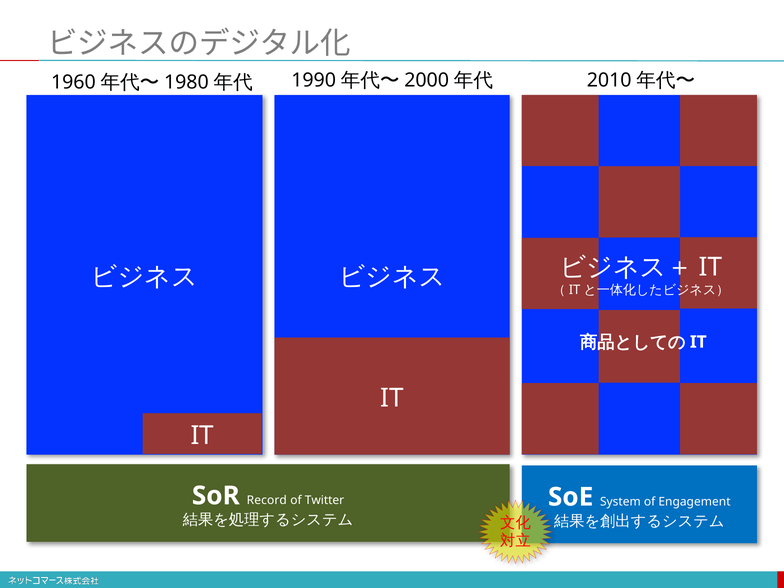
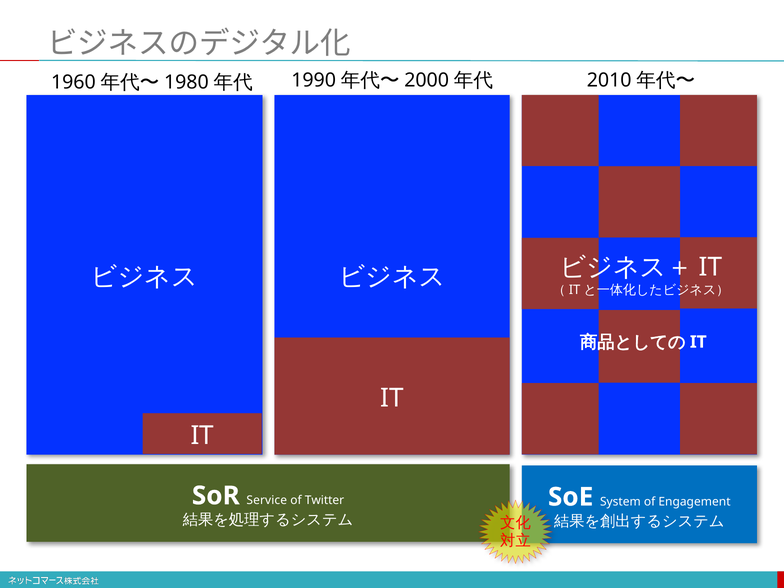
Record: Record -> Service
